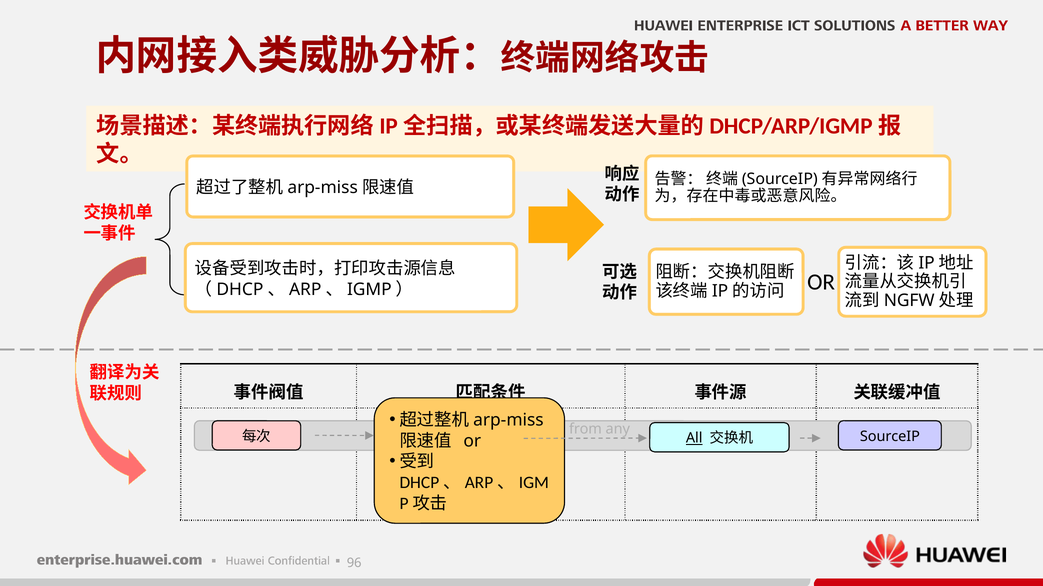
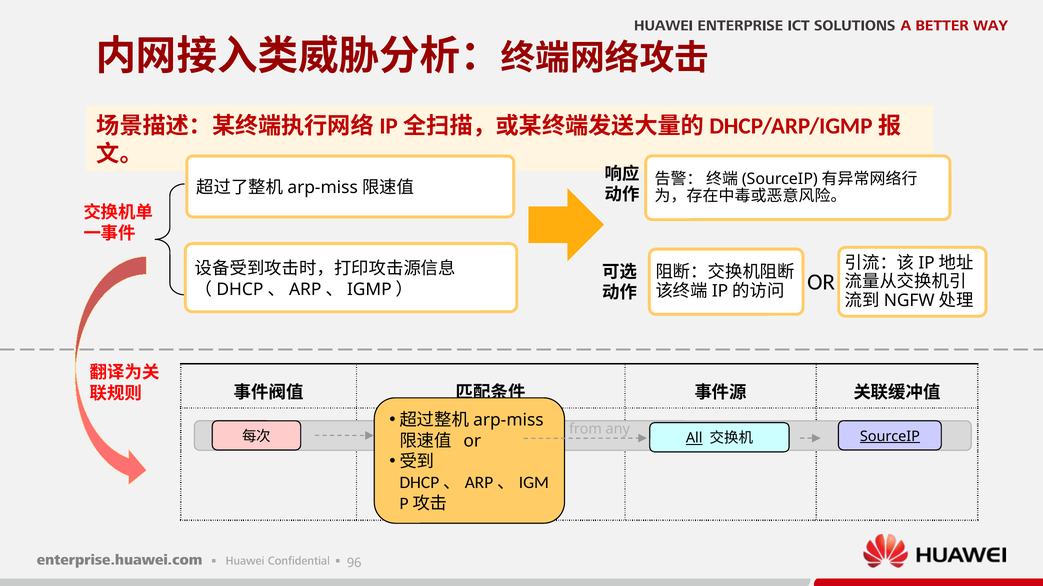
SourceIP underline: none -> present
